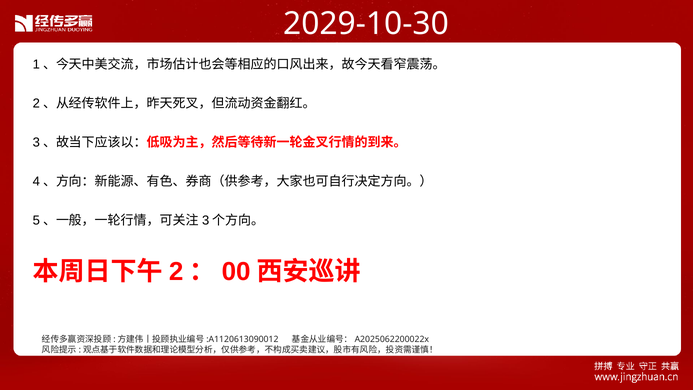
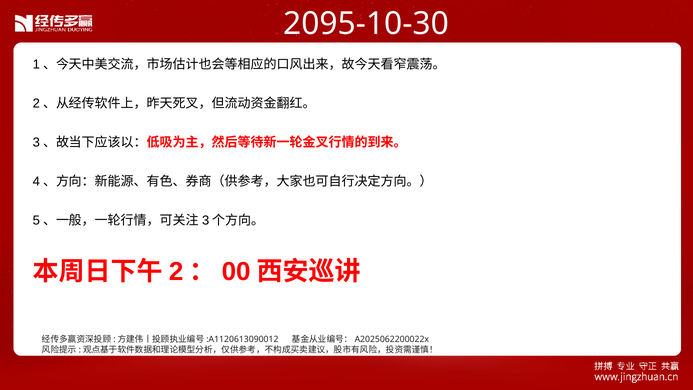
2029-10-30: 2029-10-30 -> 2095-10-30
